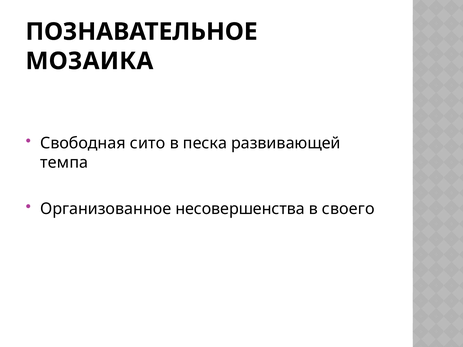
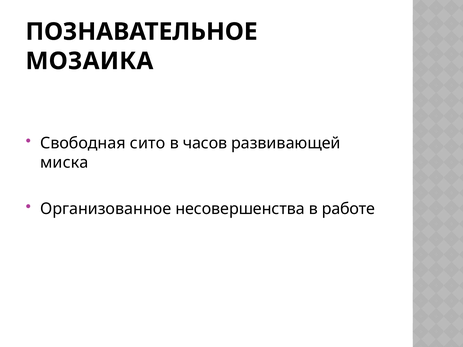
песка: песка -> часов
темпа: темпа -> миска
своего: своего -> работе
